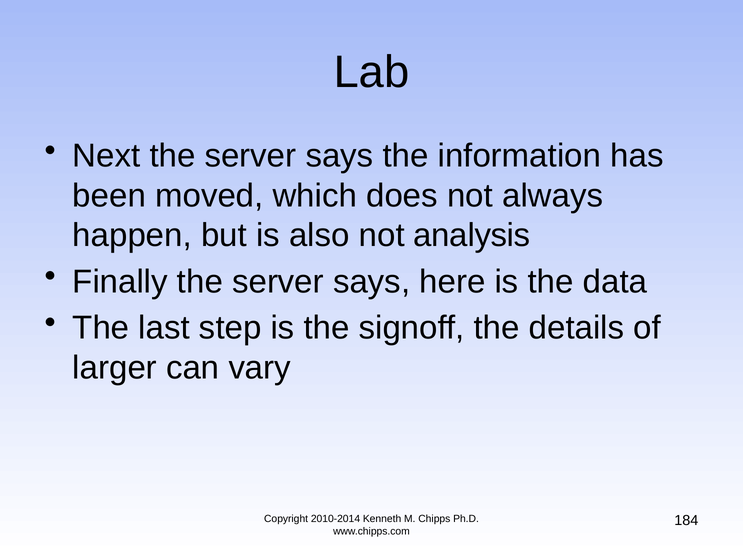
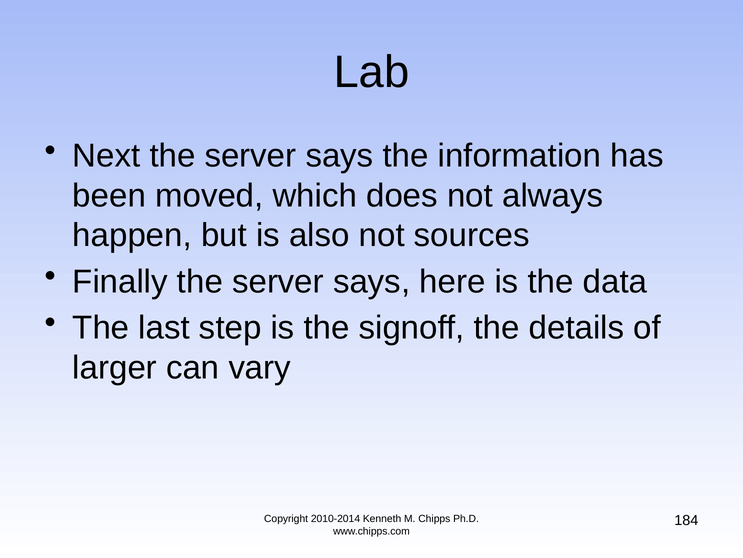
analysis: analysis -> sources
